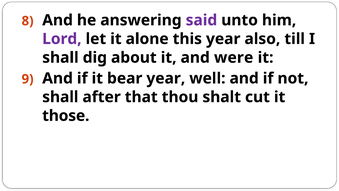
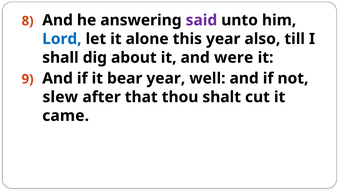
Lord colour: purple -> blue
shall at (60, 97): shall -> slew
those: those -> came
